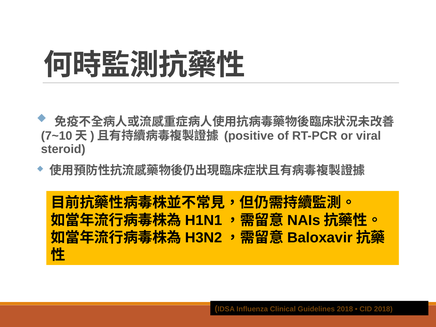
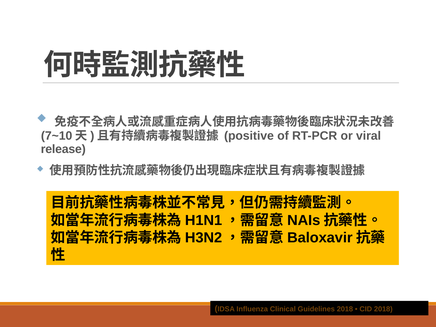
steroid: steroid -> release
